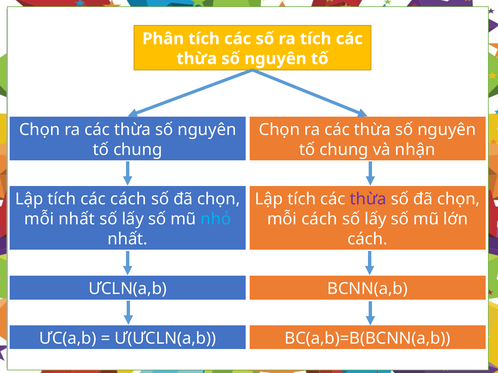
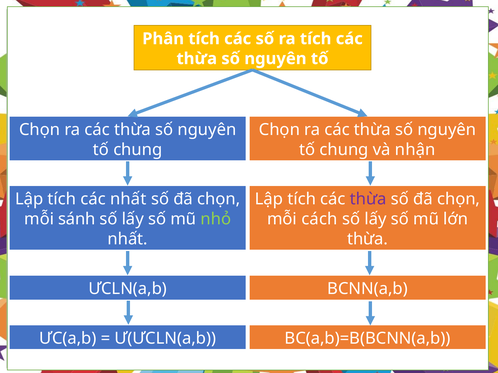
các cách: cách -> nhất
mỗi nhất: nhất -> sánh
nhỏ colour: light blue -> light green
cách at (367, 239): cách -> thừa
